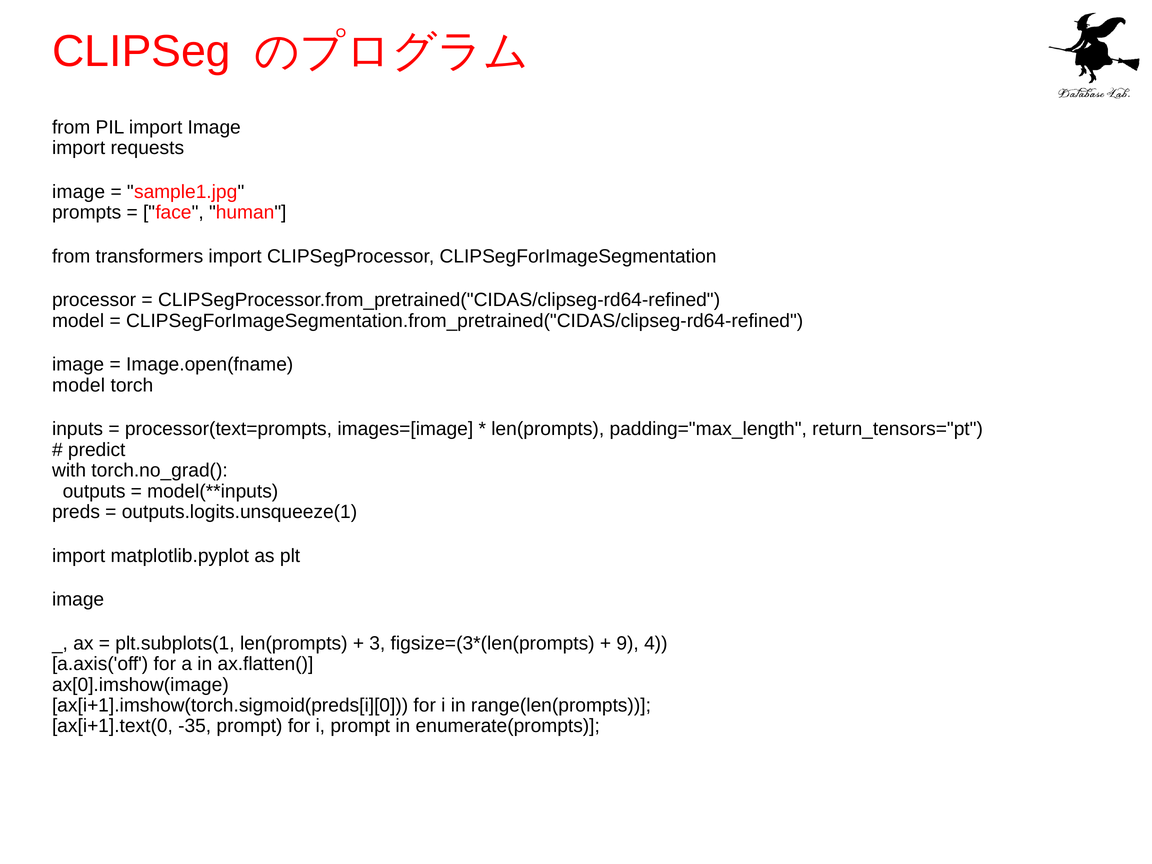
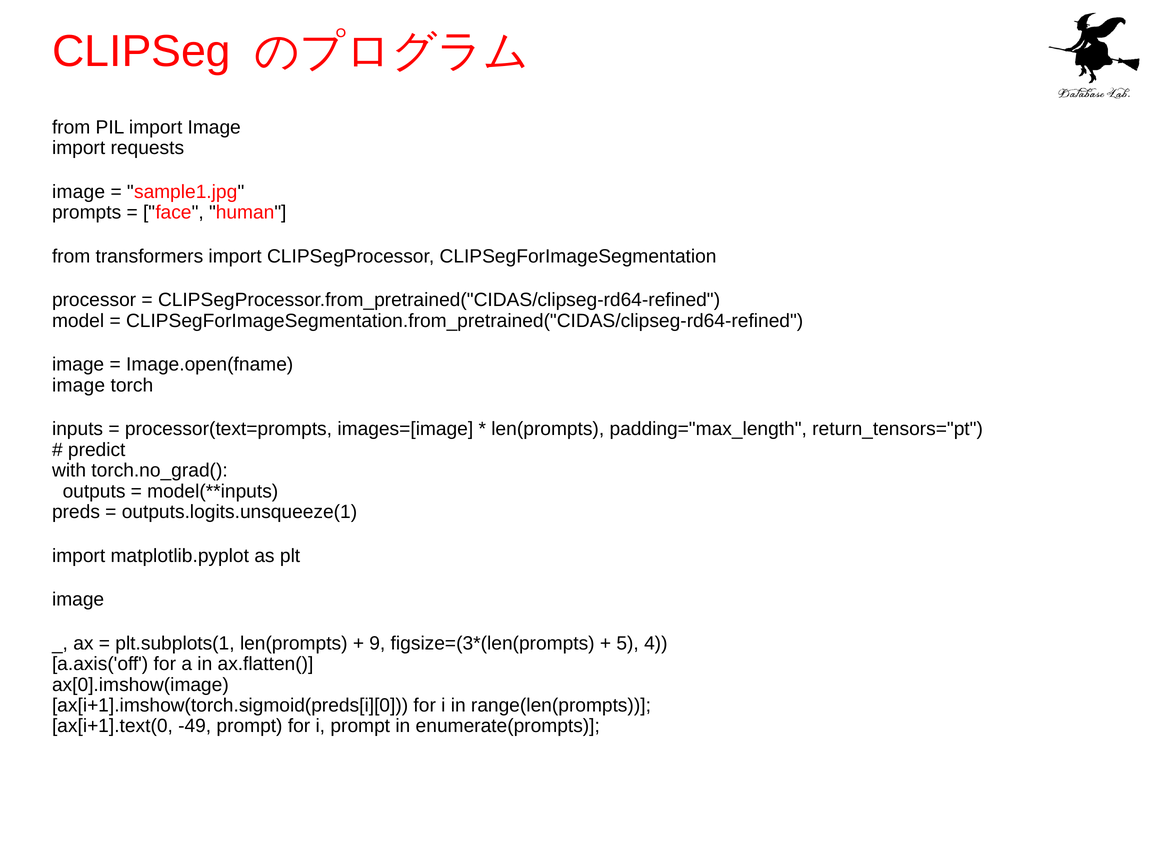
model at (79, 385): model -> image
3: 3 -> 9
9: 9 -> 5
-35: -35 -> -49
